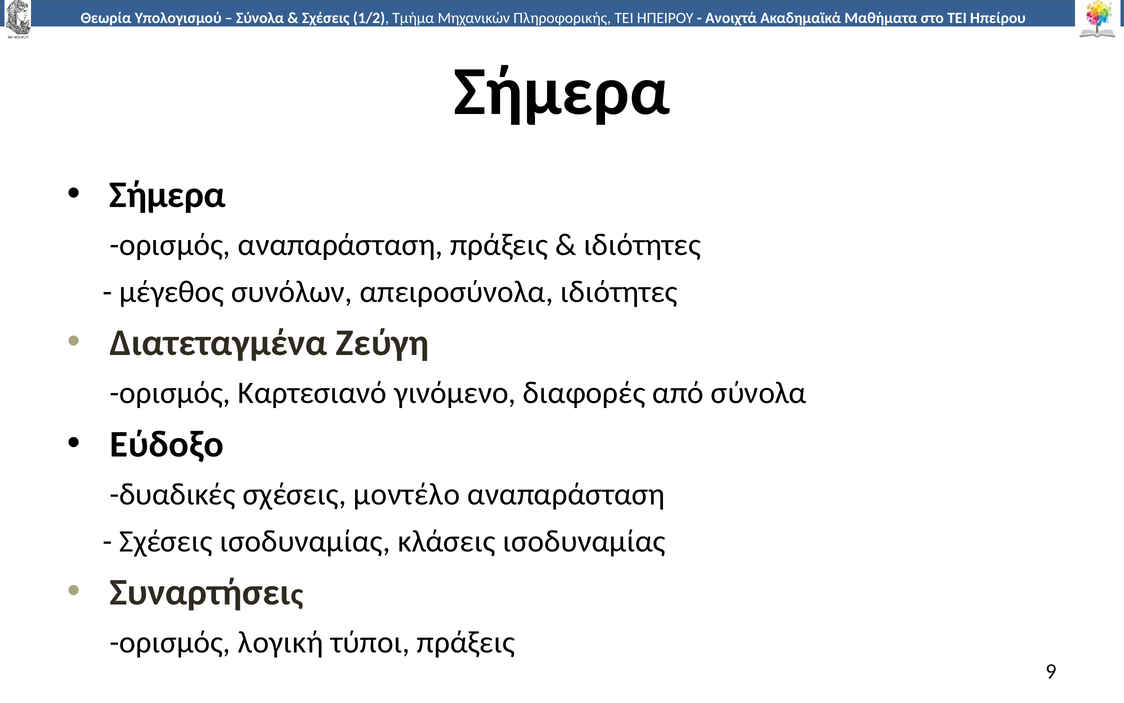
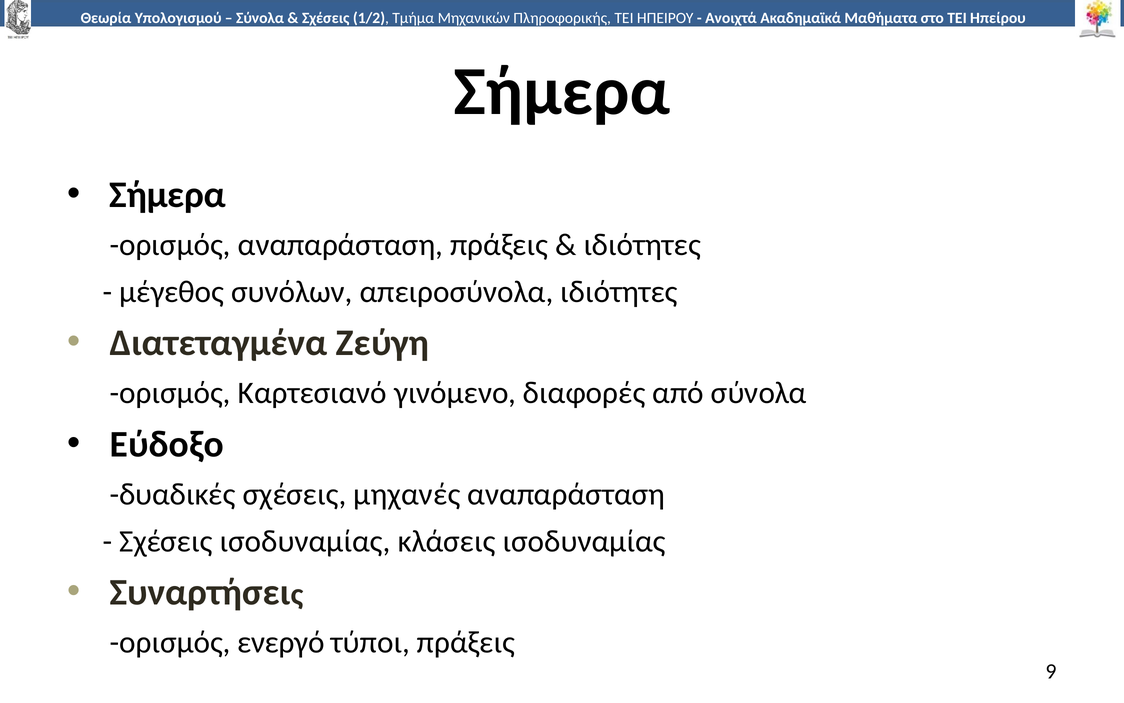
μοντέλο: μοντέλο -> μηχανές
λογική: λογική -> ενεργό
